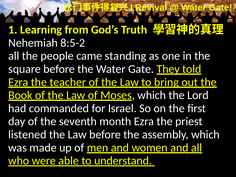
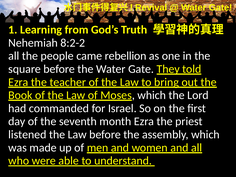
8:5-2: 8:5-2 -> 8:2-2
standing: standing -> rebellion
